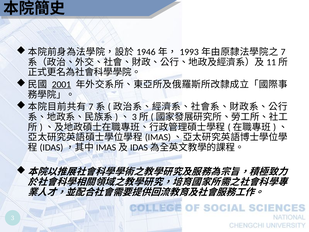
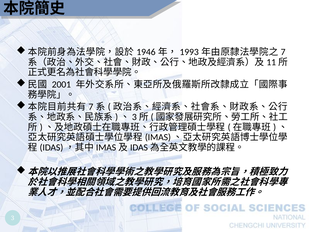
2001 underline: present -> none
